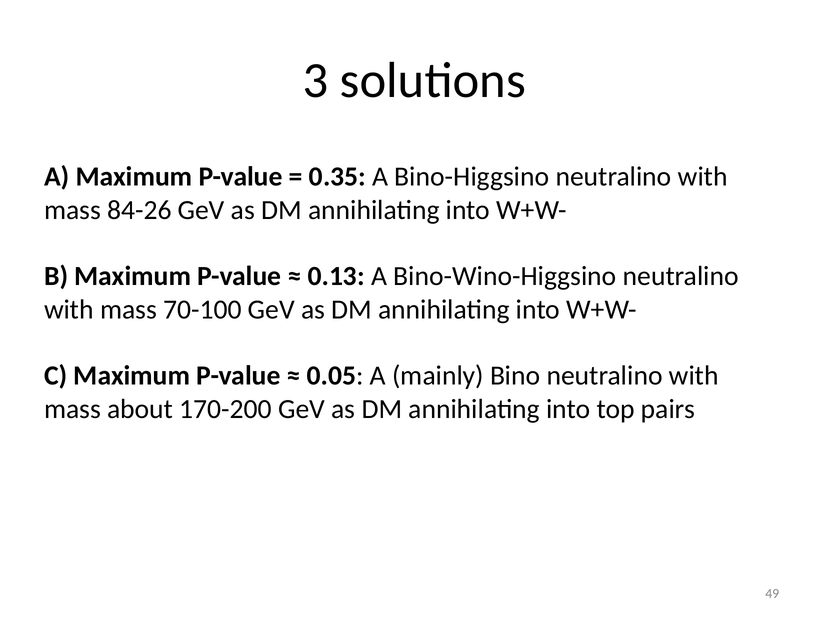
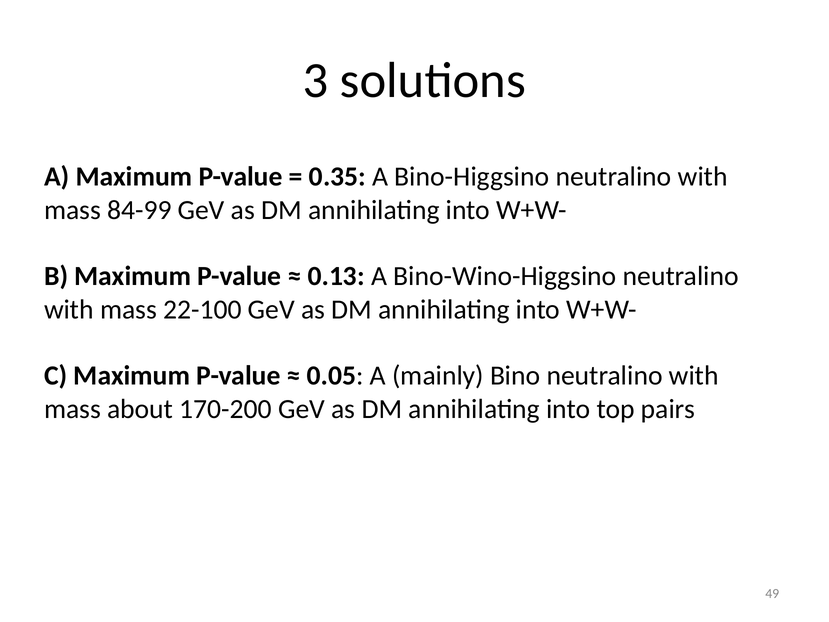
84-26: 84-26 -> 84-99
70-100: 70-100 -> 22-100
